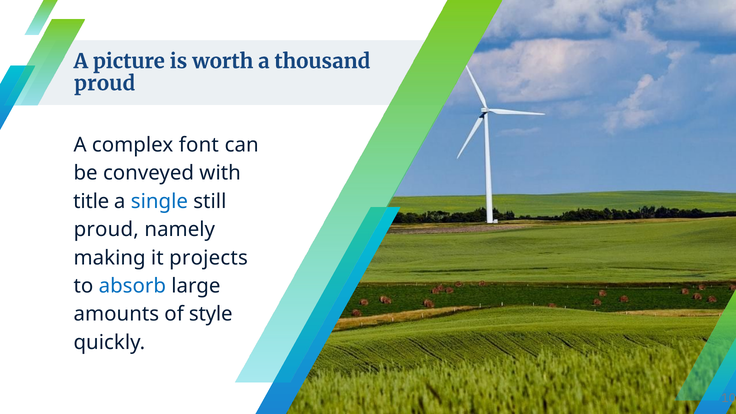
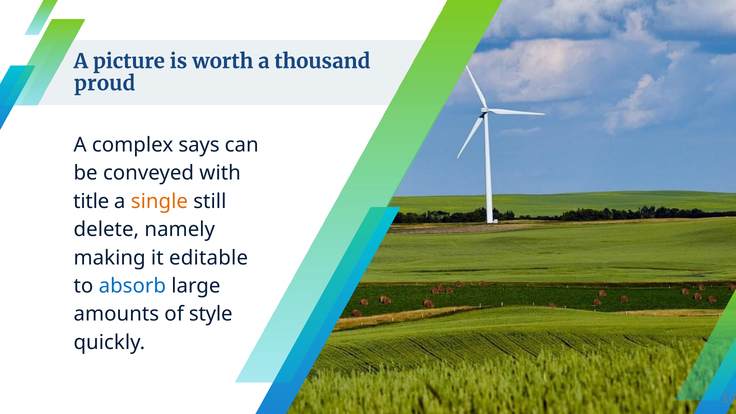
font: font -> says
single colour: blue -> orange
proud at (106, 230): proud -> delete
projects: projects -> editable
